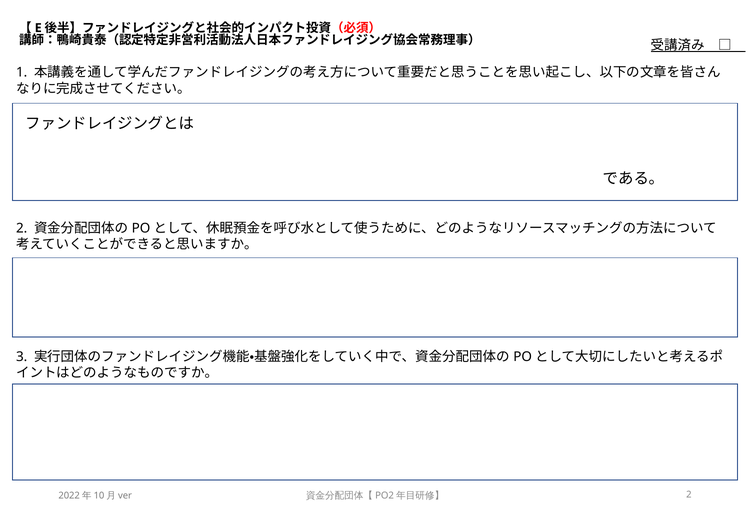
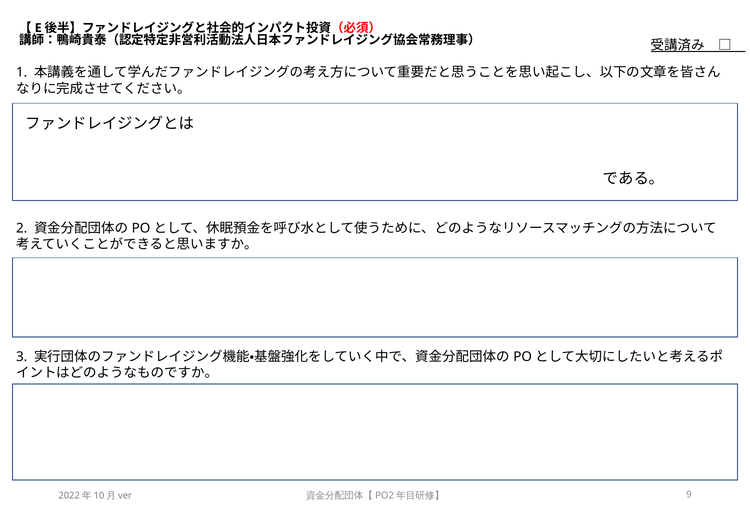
2 at (689, 495): 2 -> 9
